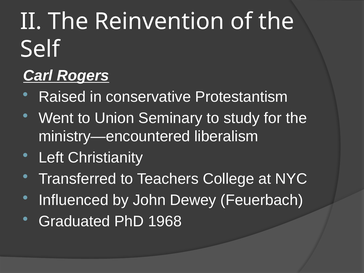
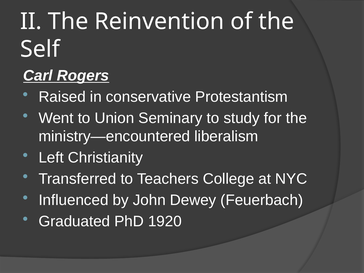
1968: 1968 -> 1920
